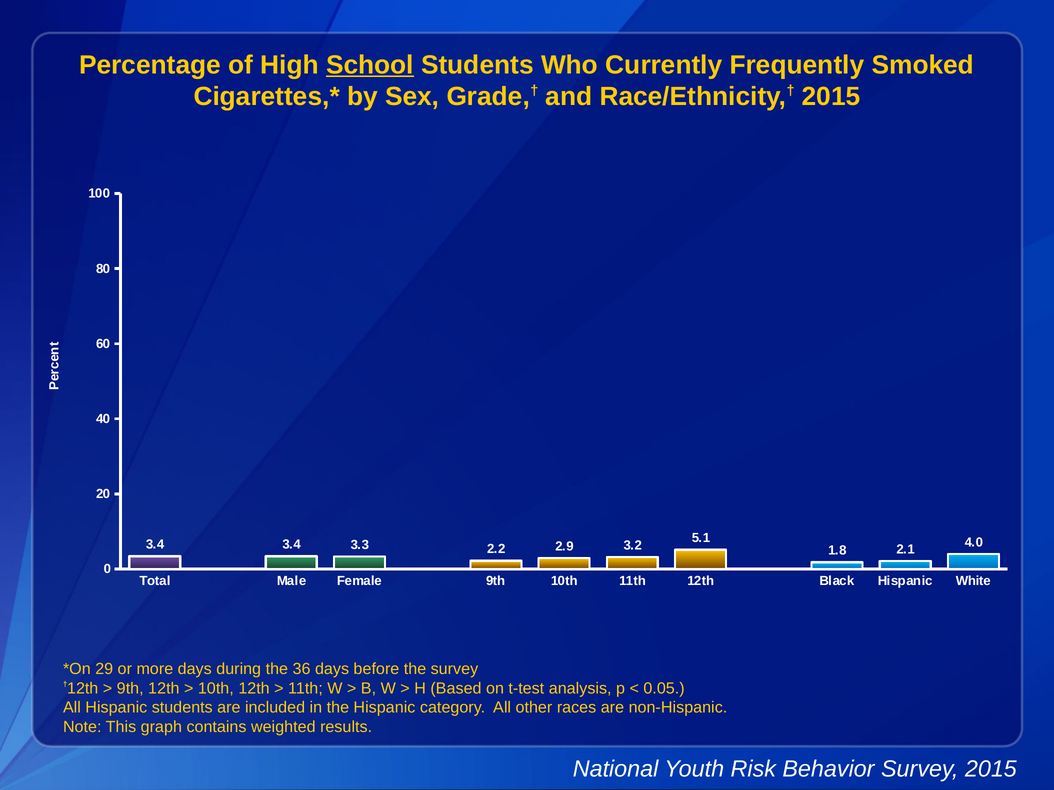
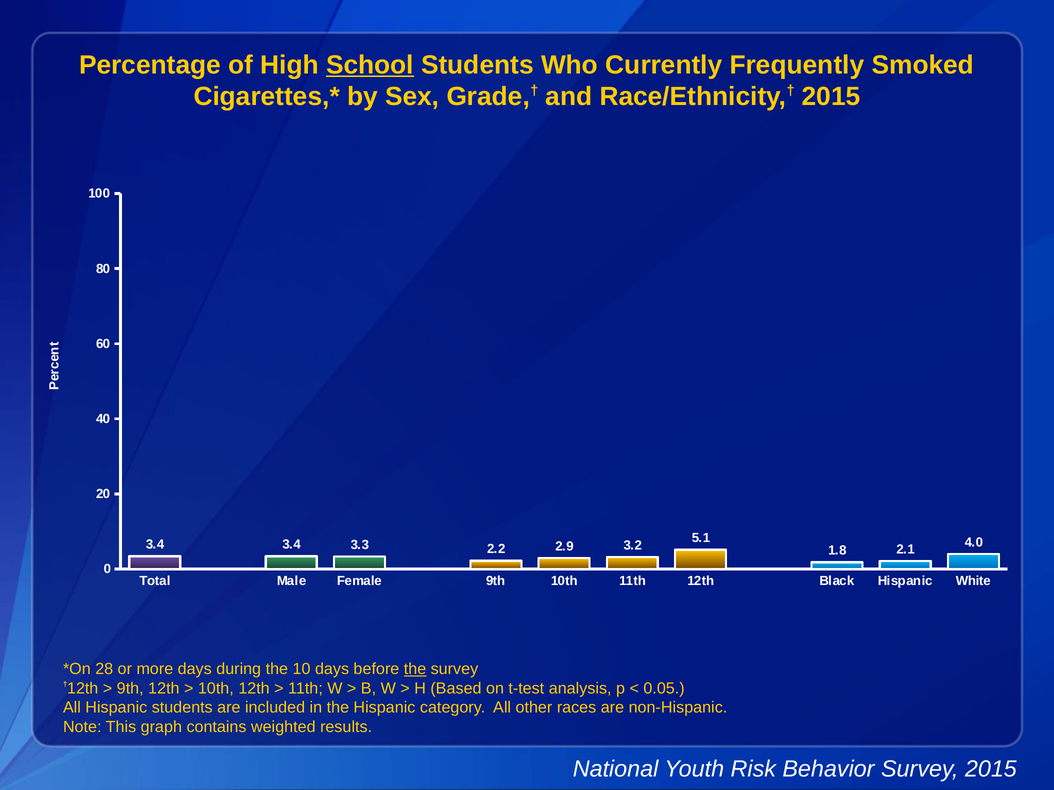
29: 29 -> 28
36: 36 -> 10
the at (415, 669) underline: none -> present
